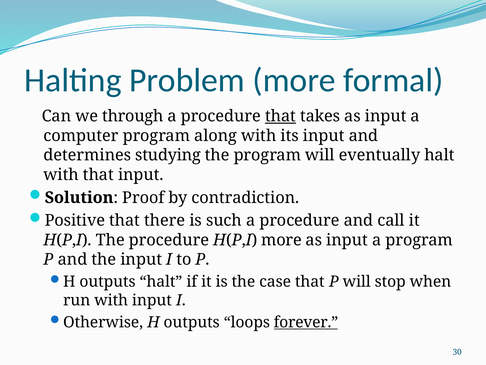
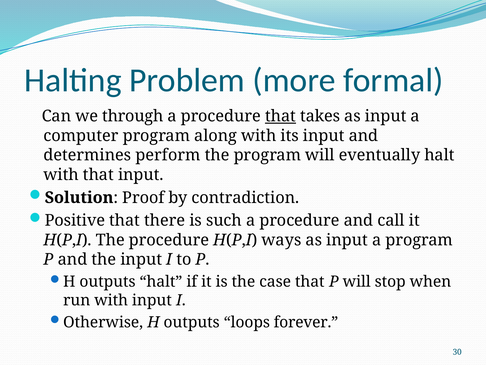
studying: studying -> perform
H(P,I more: more -> ways
forever underline: present -> none
